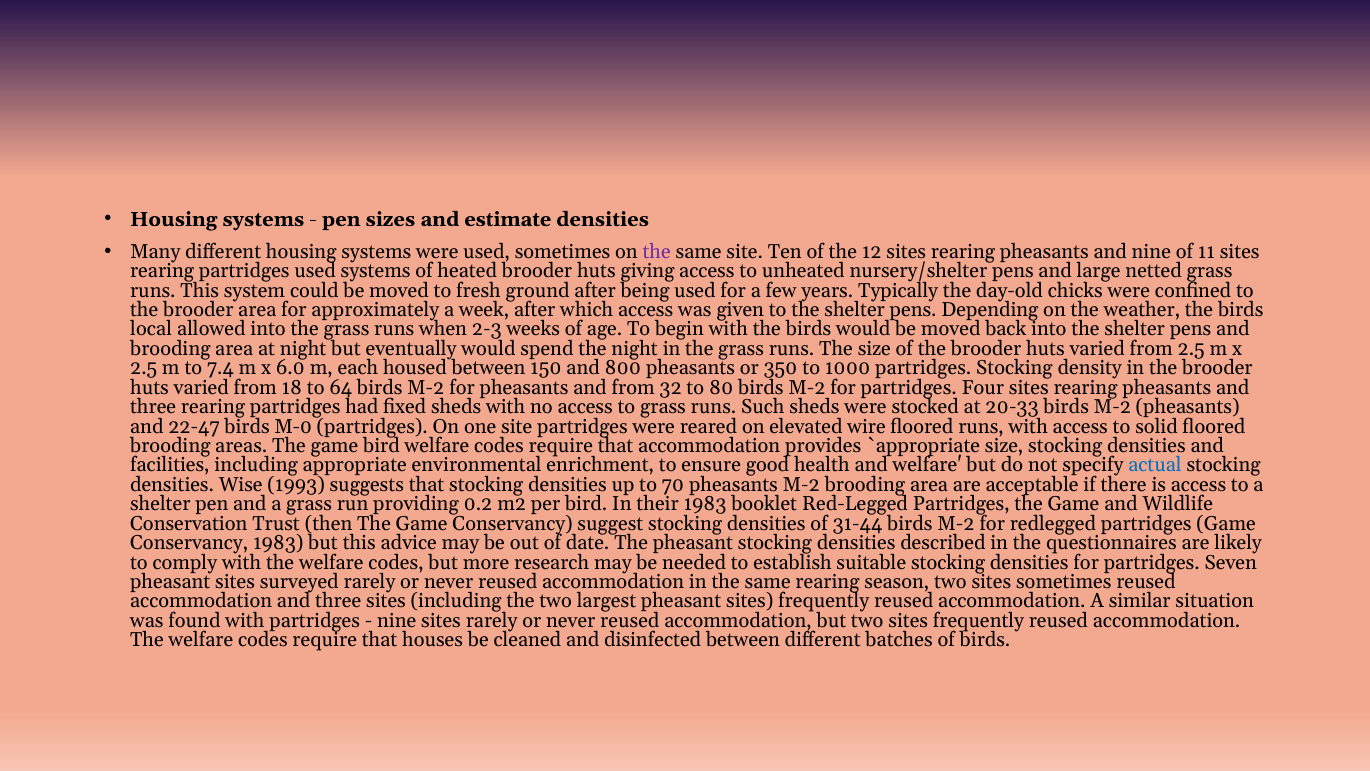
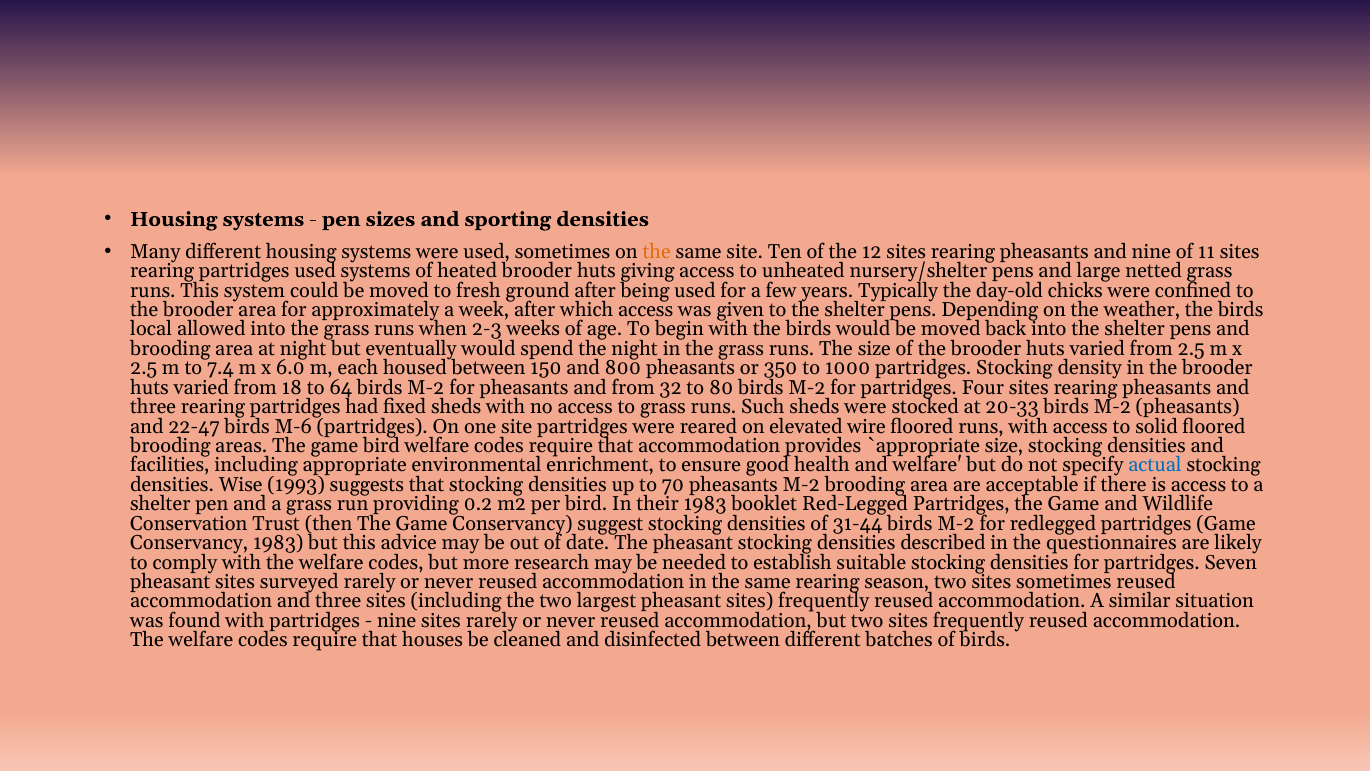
estimate: estimate -> sporting
the at (657, 251) colour: purple -> orange
M-0: M-0 -> M-6
